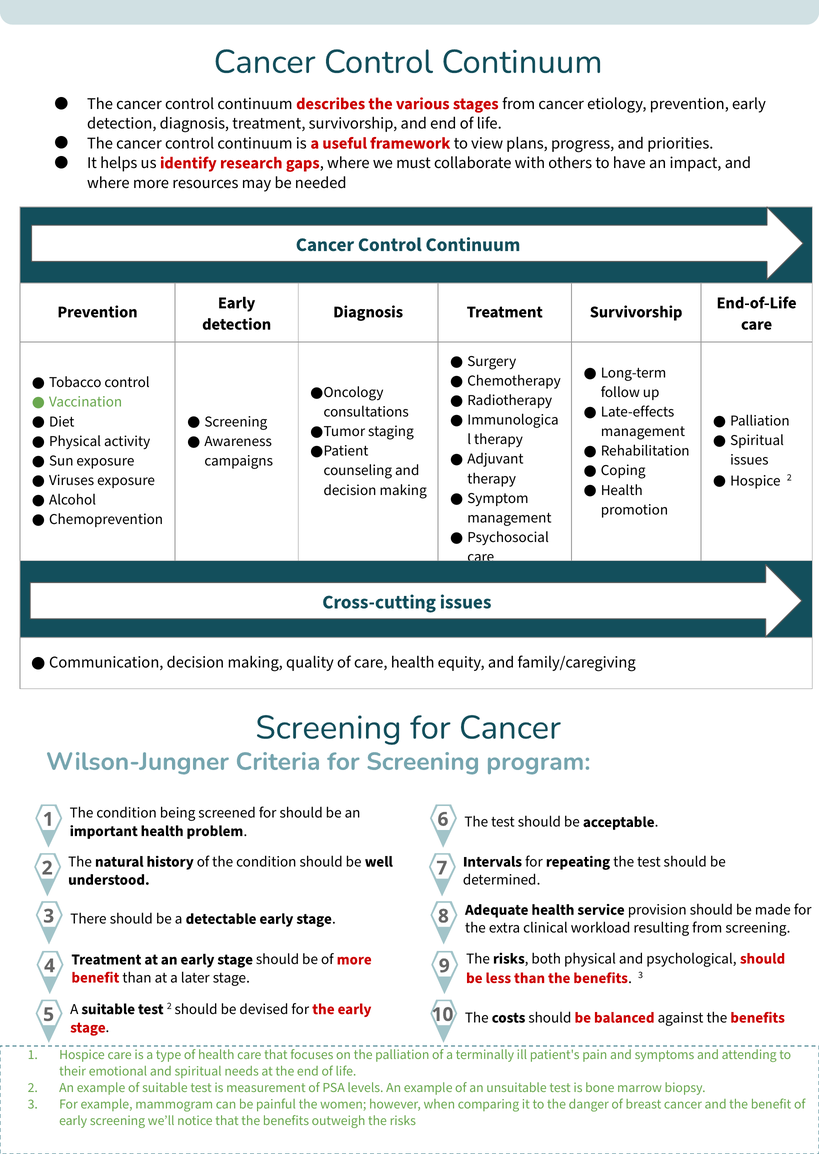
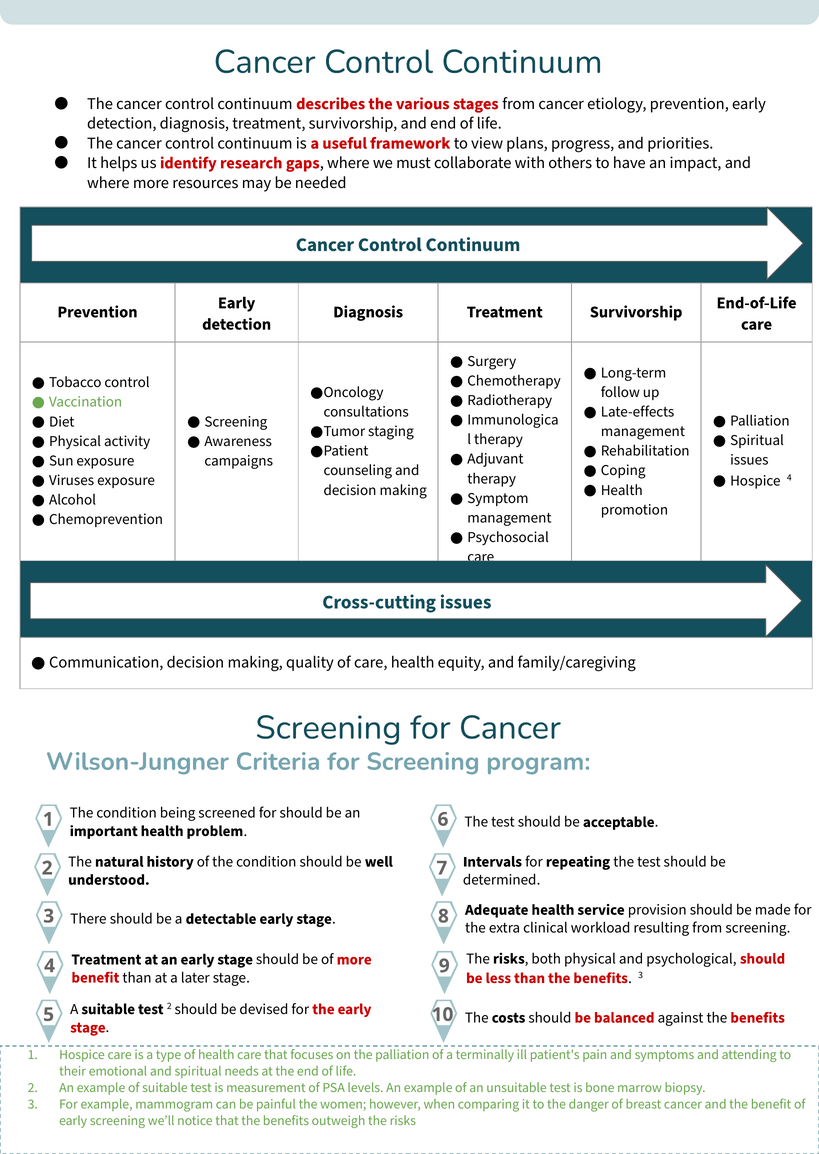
Hospice 2: 2 -> 4
